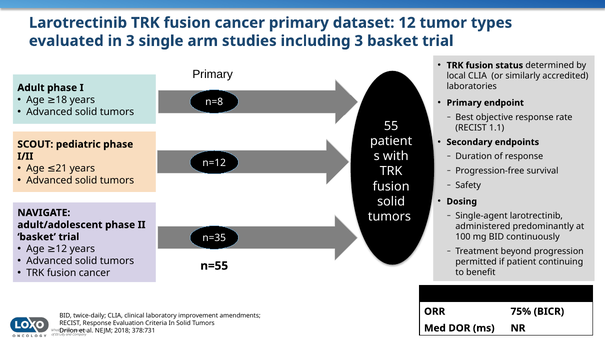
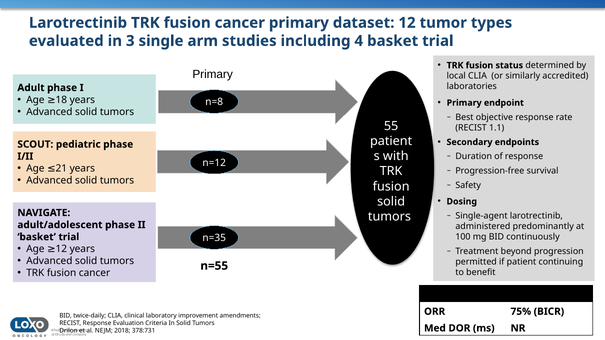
including 3: 3 -> 4
